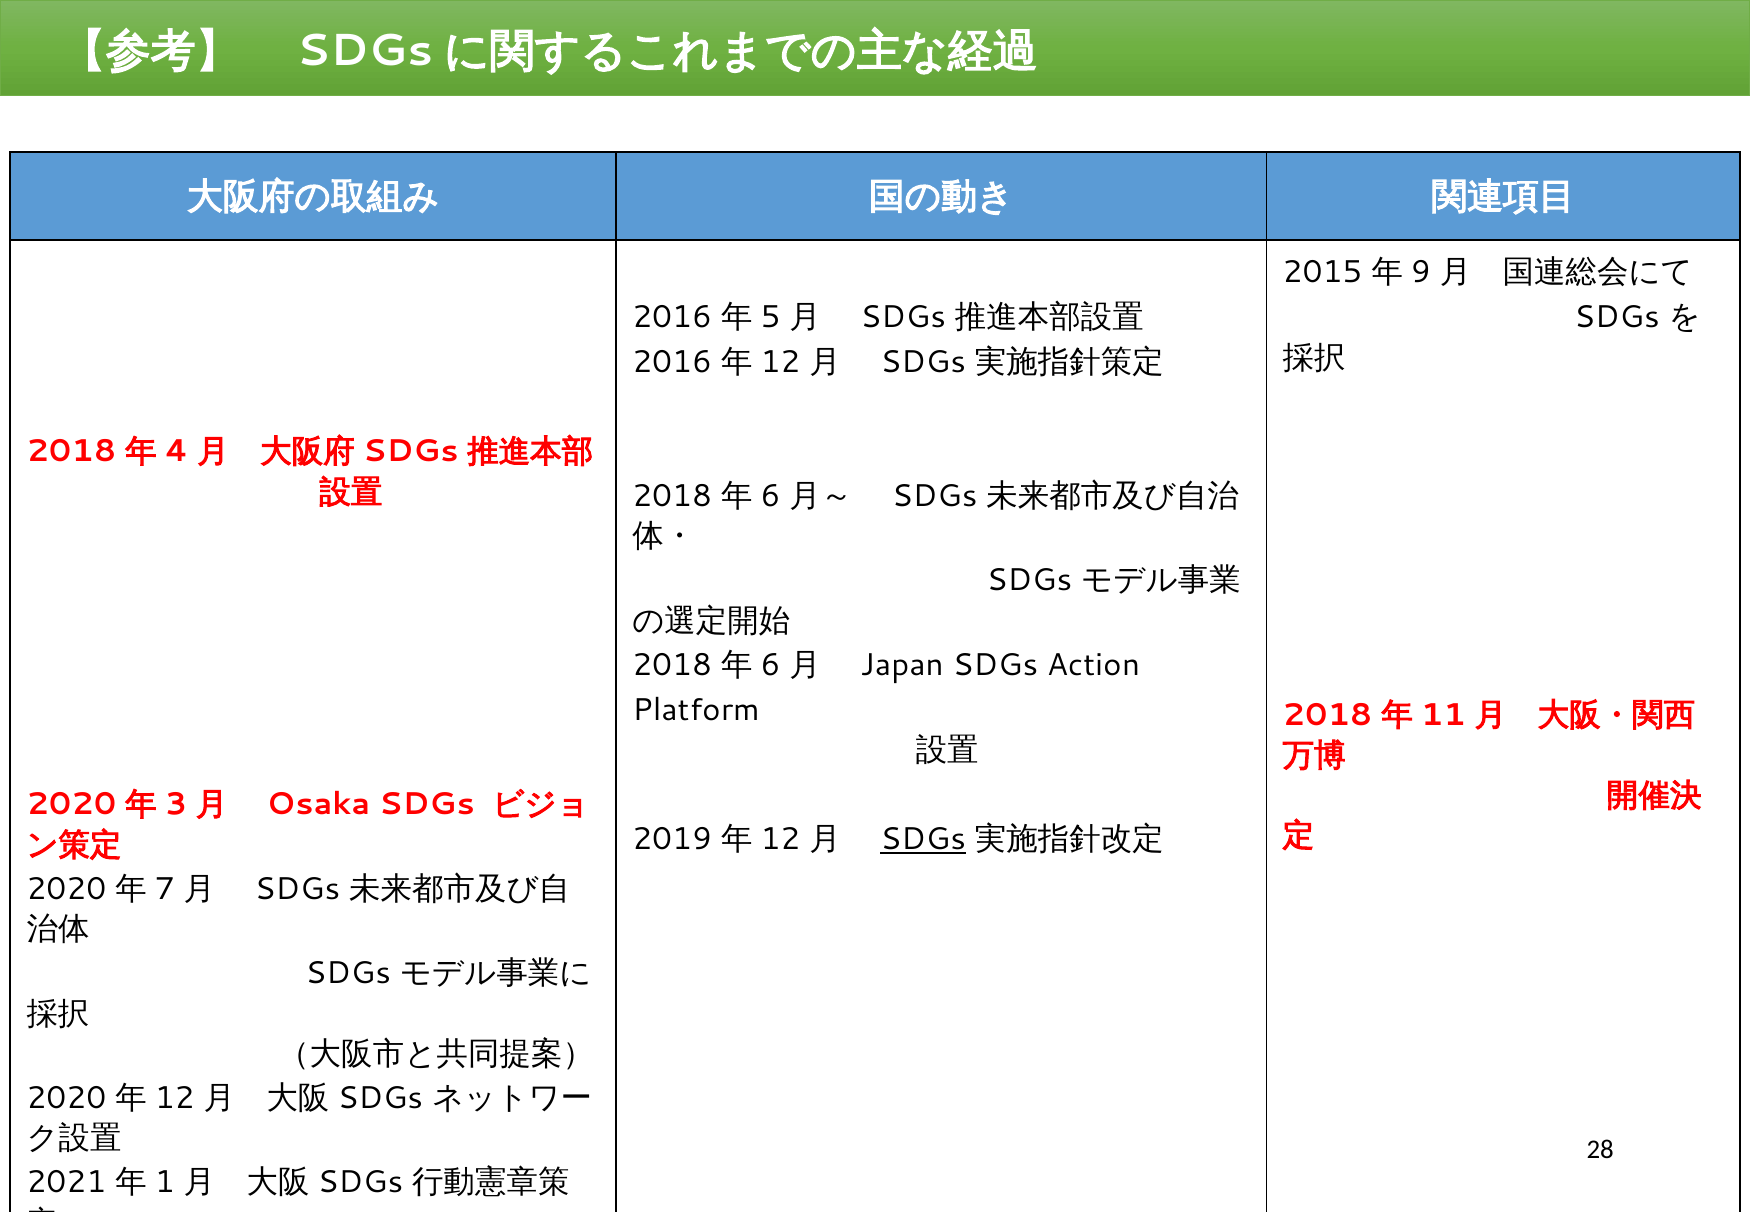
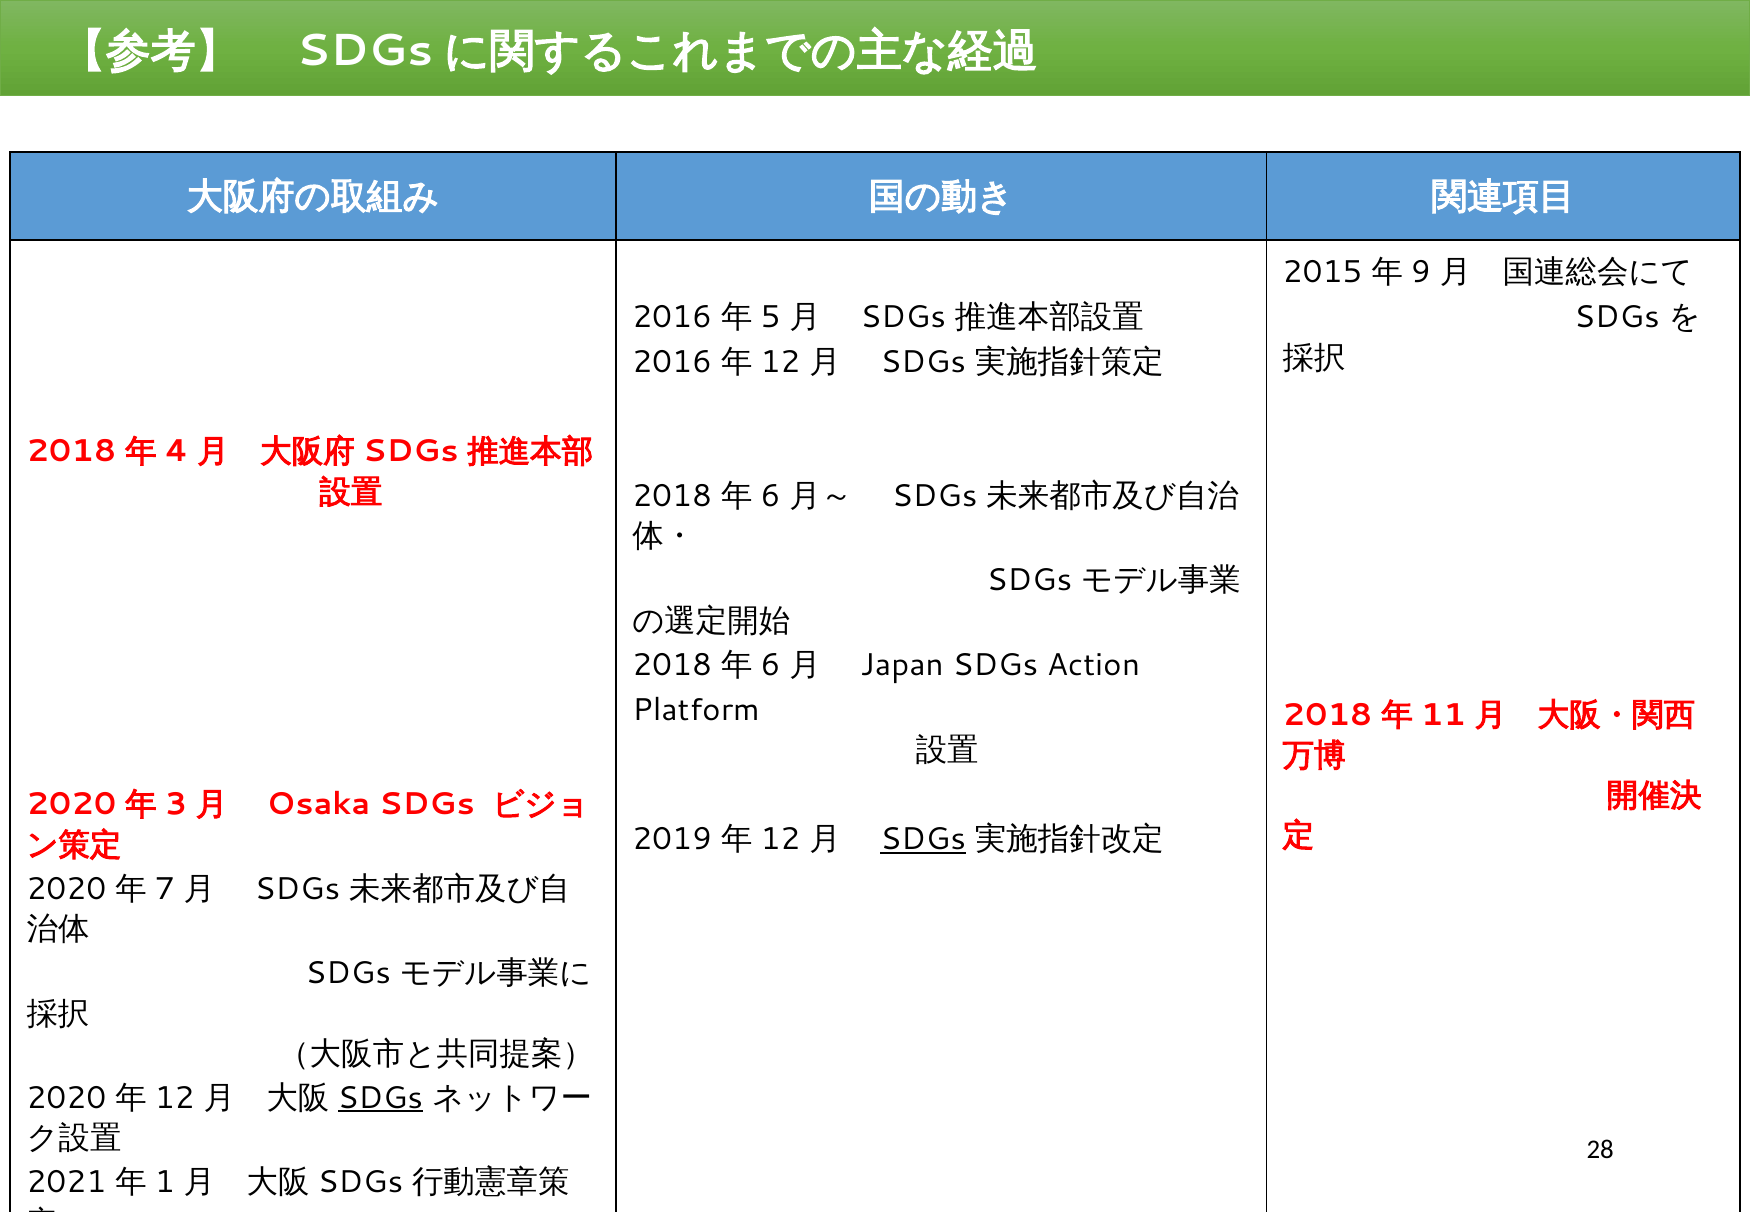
SDGs at (380, 1097) underline: none -> present
